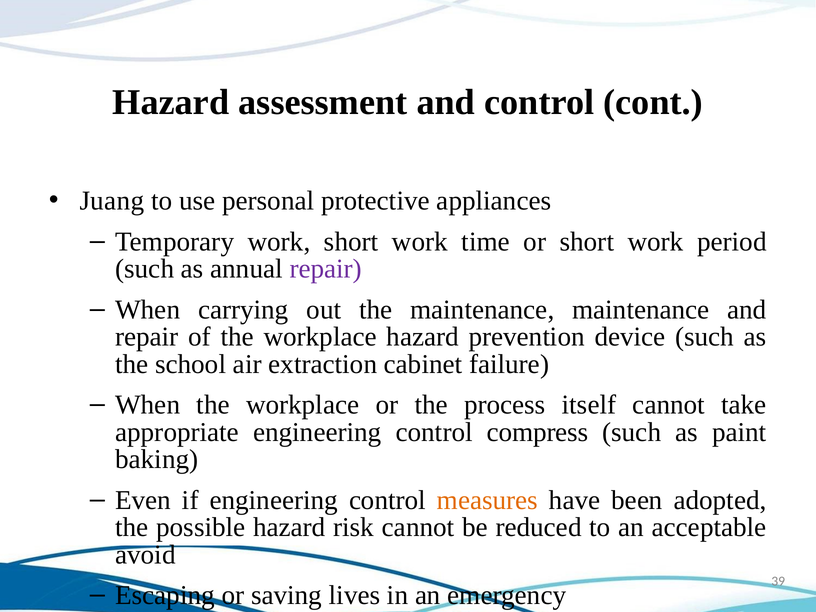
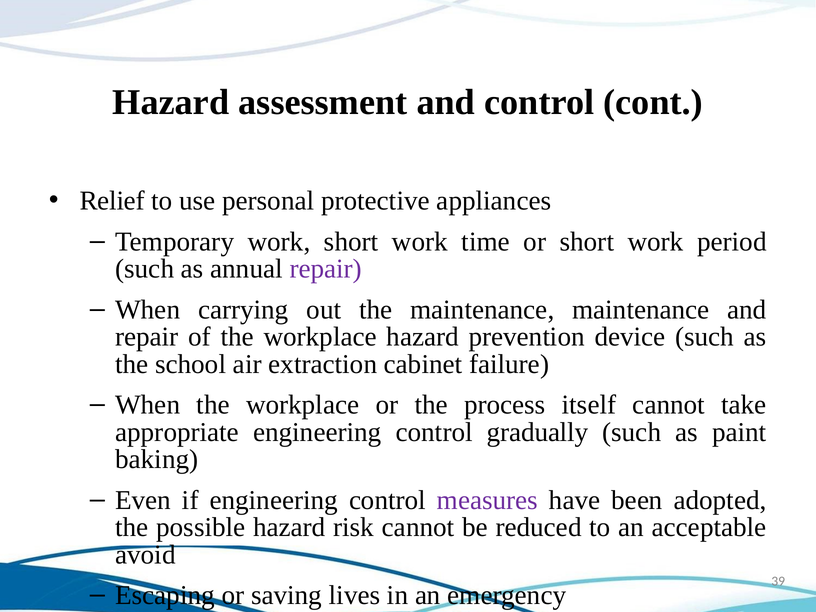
Juang: Juang -> Relief
compress: compress -> gradually
measures colour: orange -> purple
